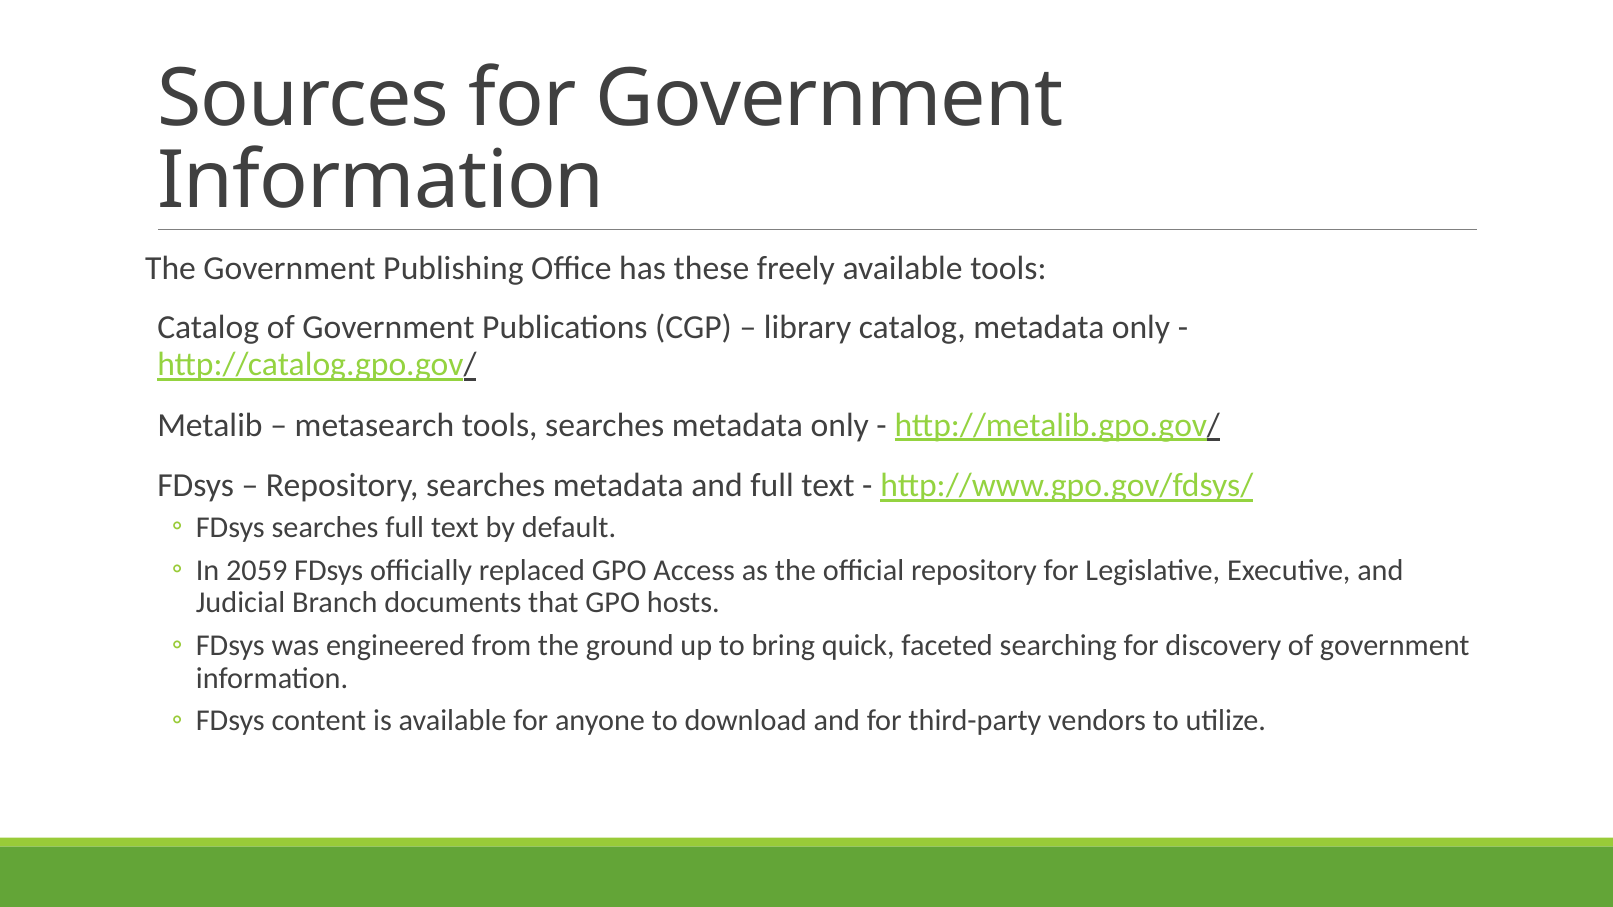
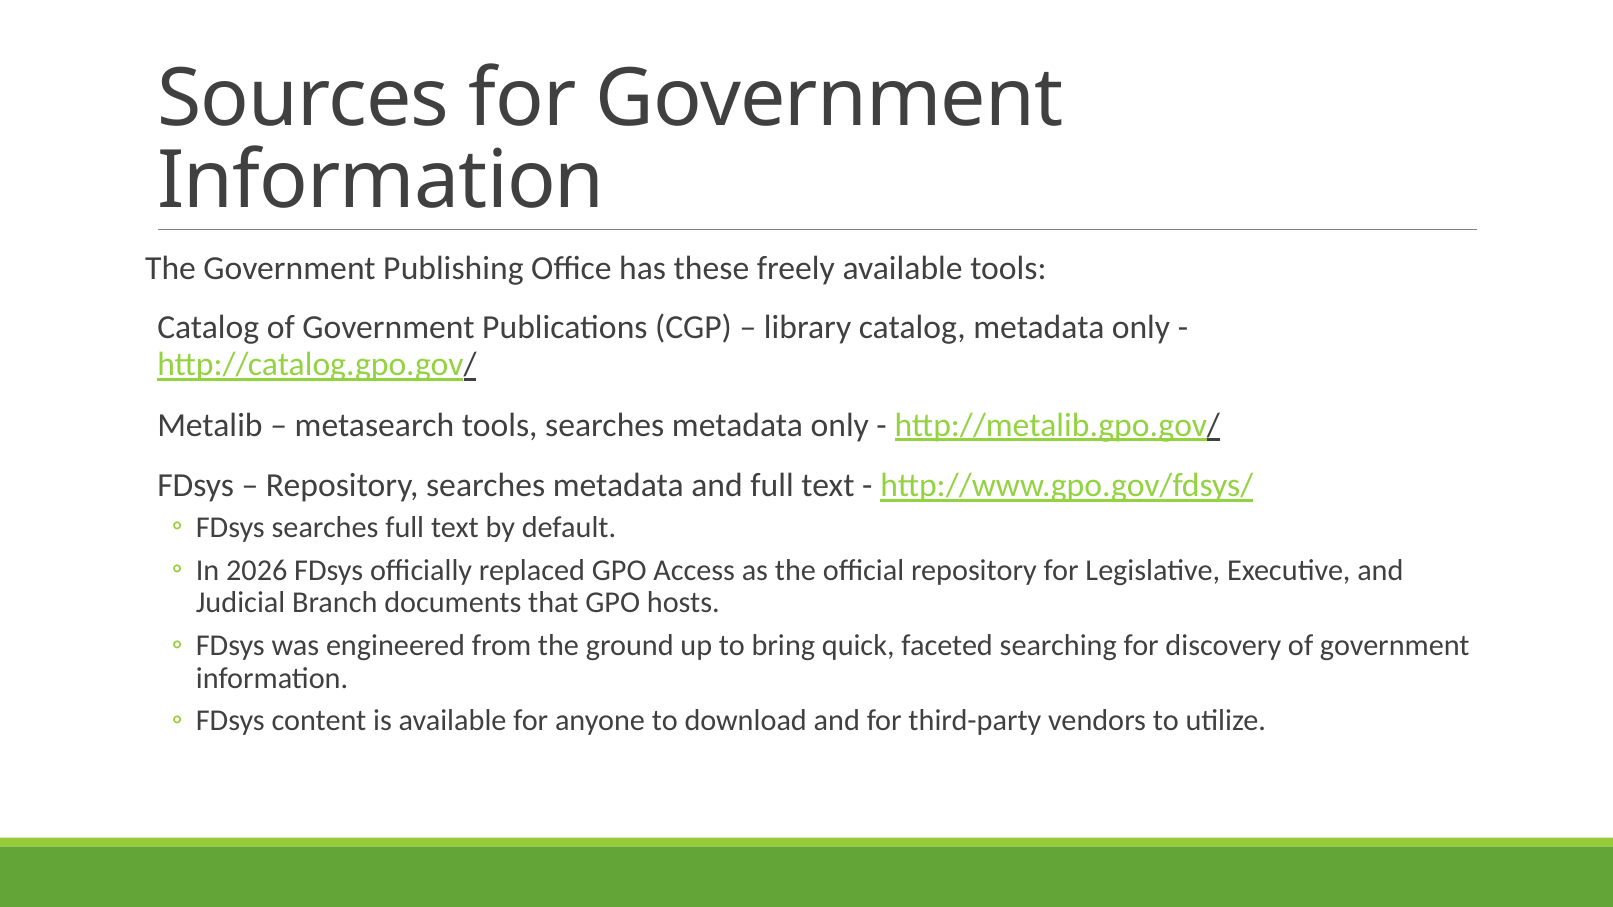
2059: 2059 -> 2026
